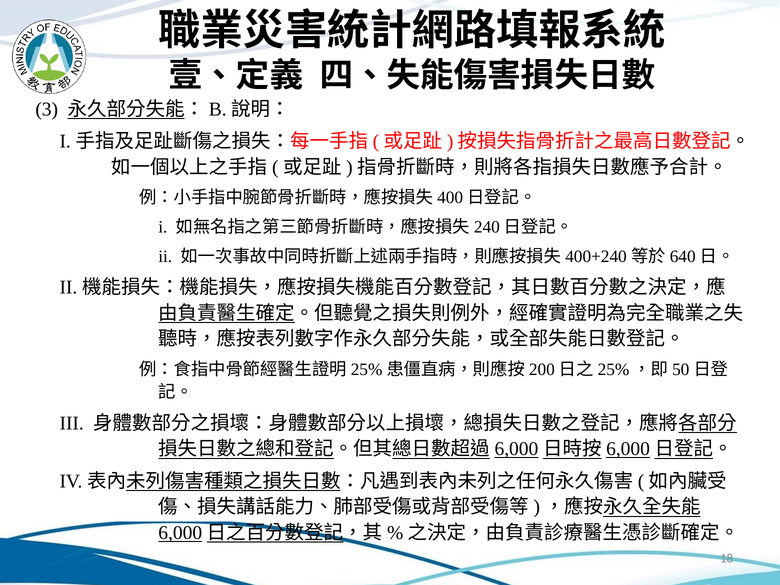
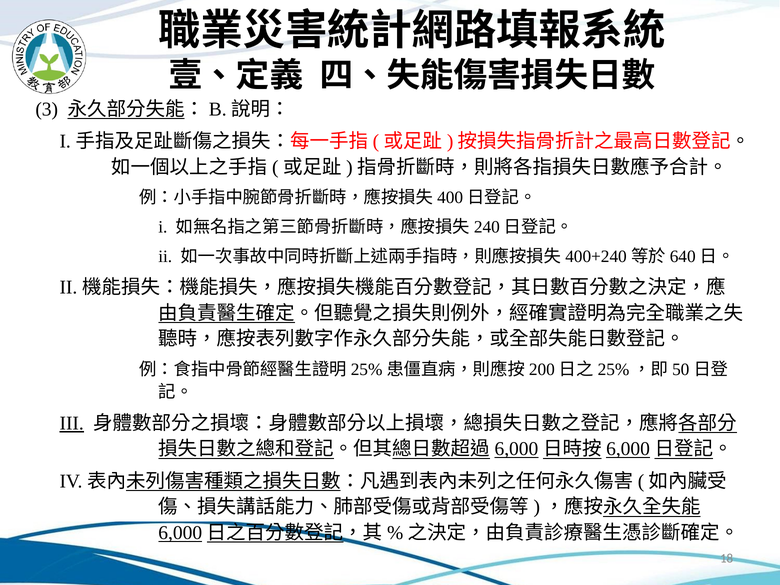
III underline: none -> present
